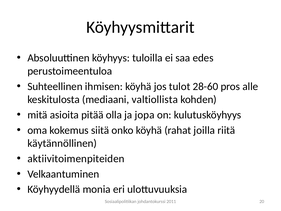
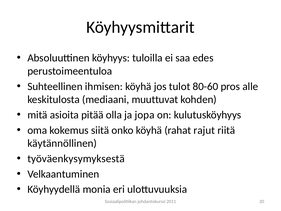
28-60: 28-60 -> 80-60
valtiollista: valtiollista -> muuttuvat
joilla: joilla -> rajut
aktiivitoimenpiteiden: aktiivitoimenpiteiden -> työväenkysymyksestä
